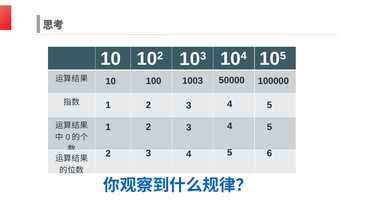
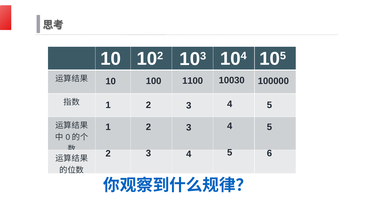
50000: 50000 -> 10030
1003: 1003 -> 1100
